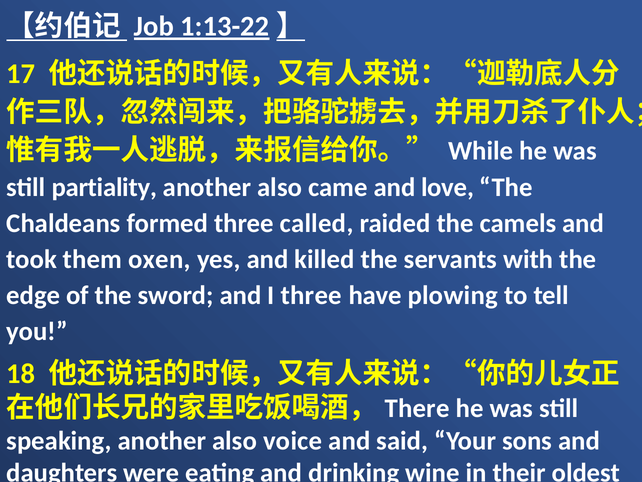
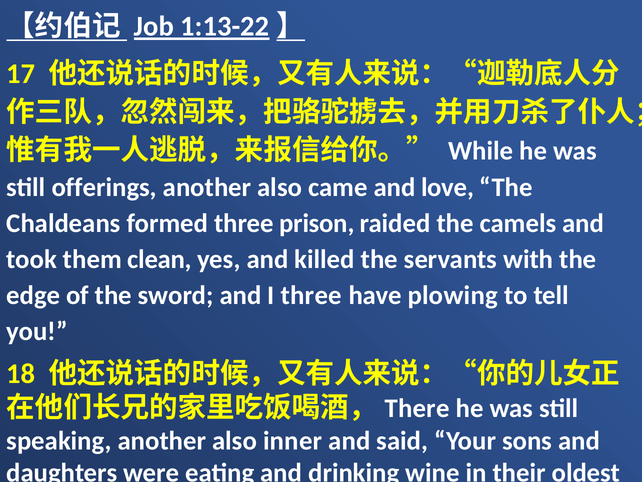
partiality: partiality -> offerings
called: called -> prison
oxen: oxen -> clean
voice: voice -> inner
